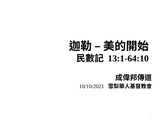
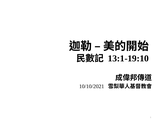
13:1-64:10: 13:1-64:10 -> 13:1-19:10
